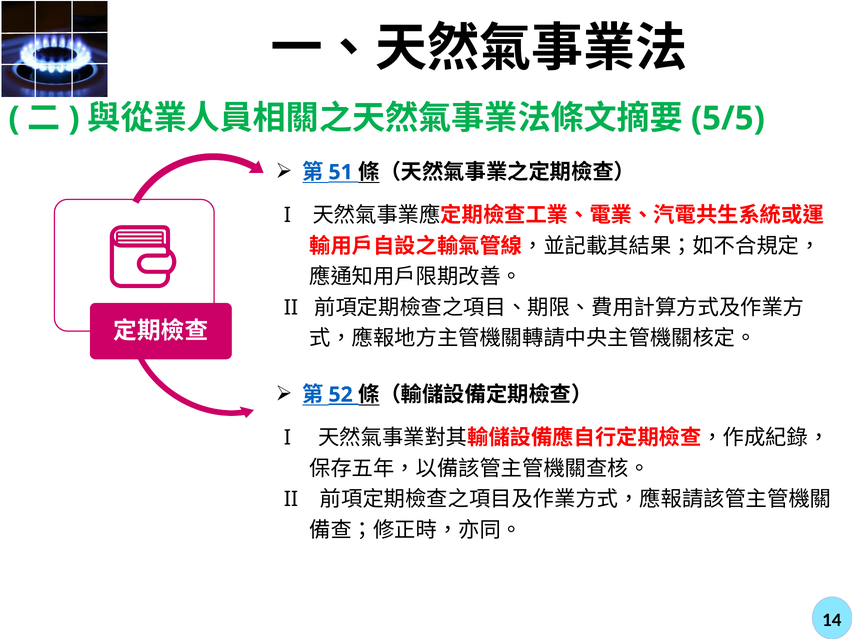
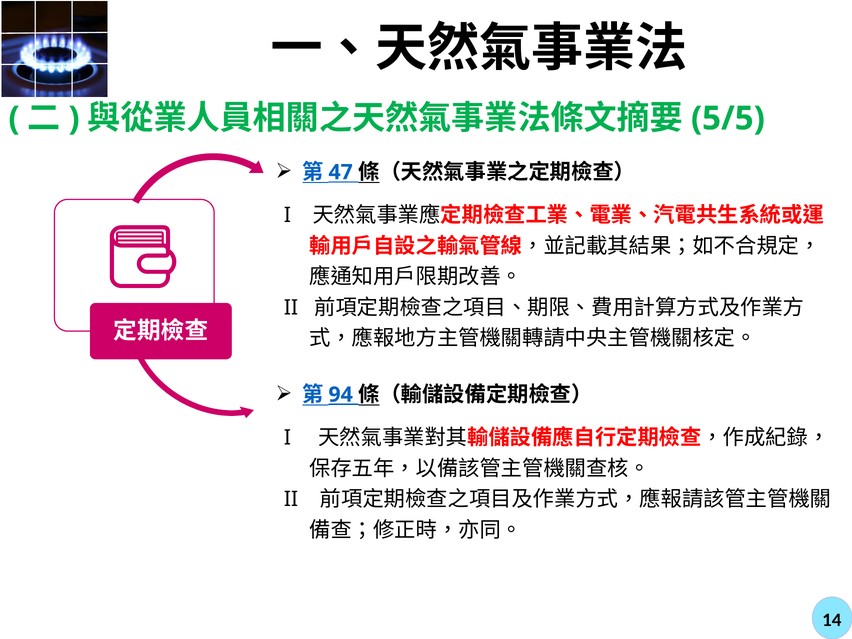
51: 51 -> 47
52: 52 -> 94
